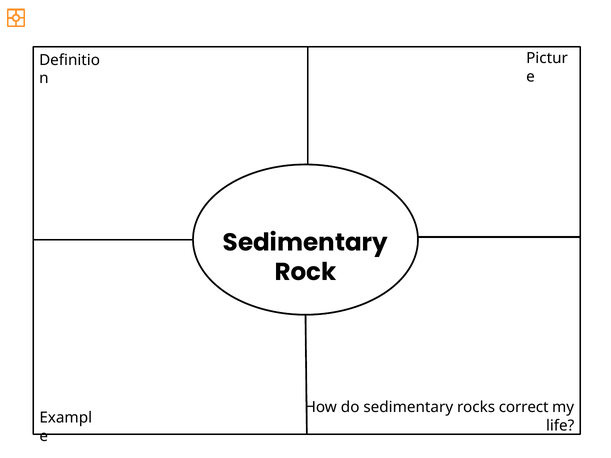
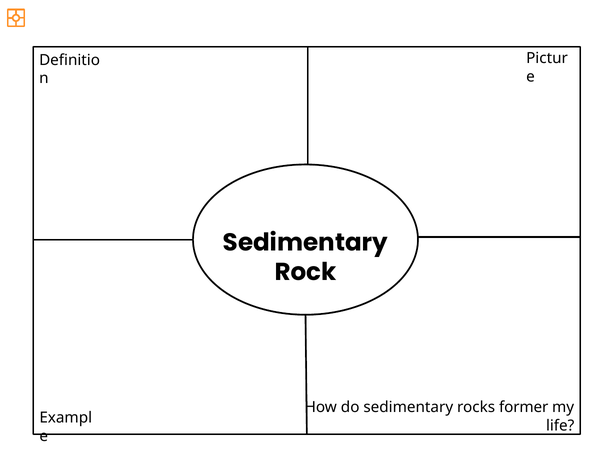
correct: correct -> former
